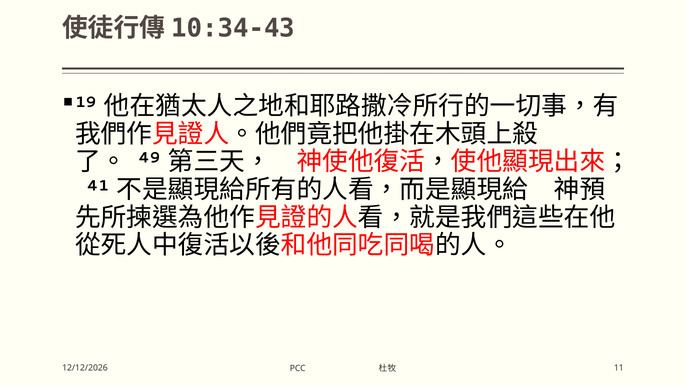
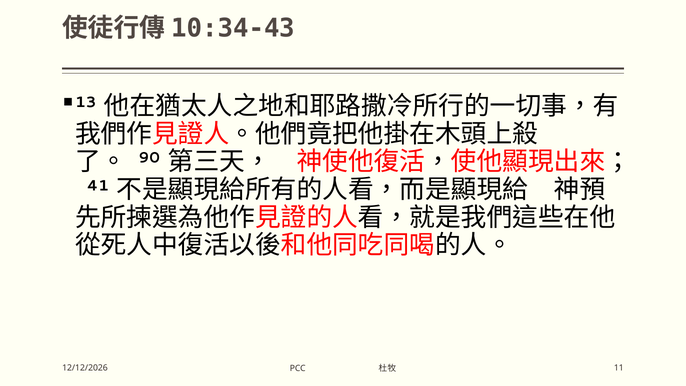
19: 19 -> 13
49: 49 -> 90
